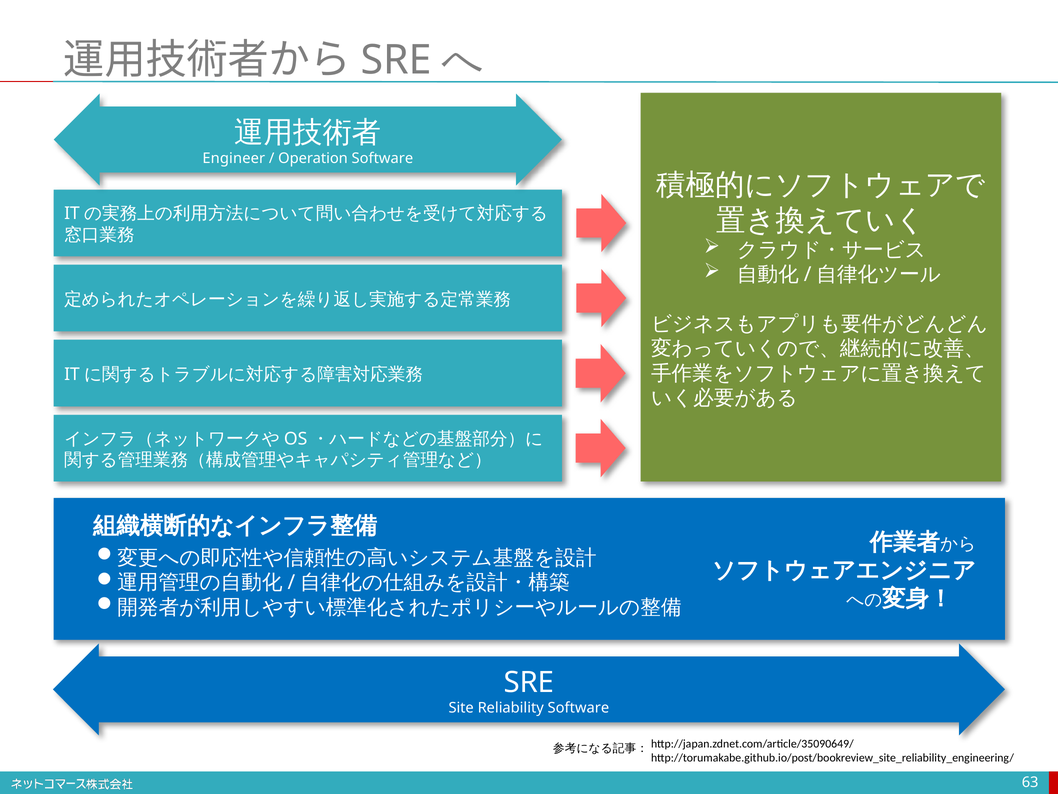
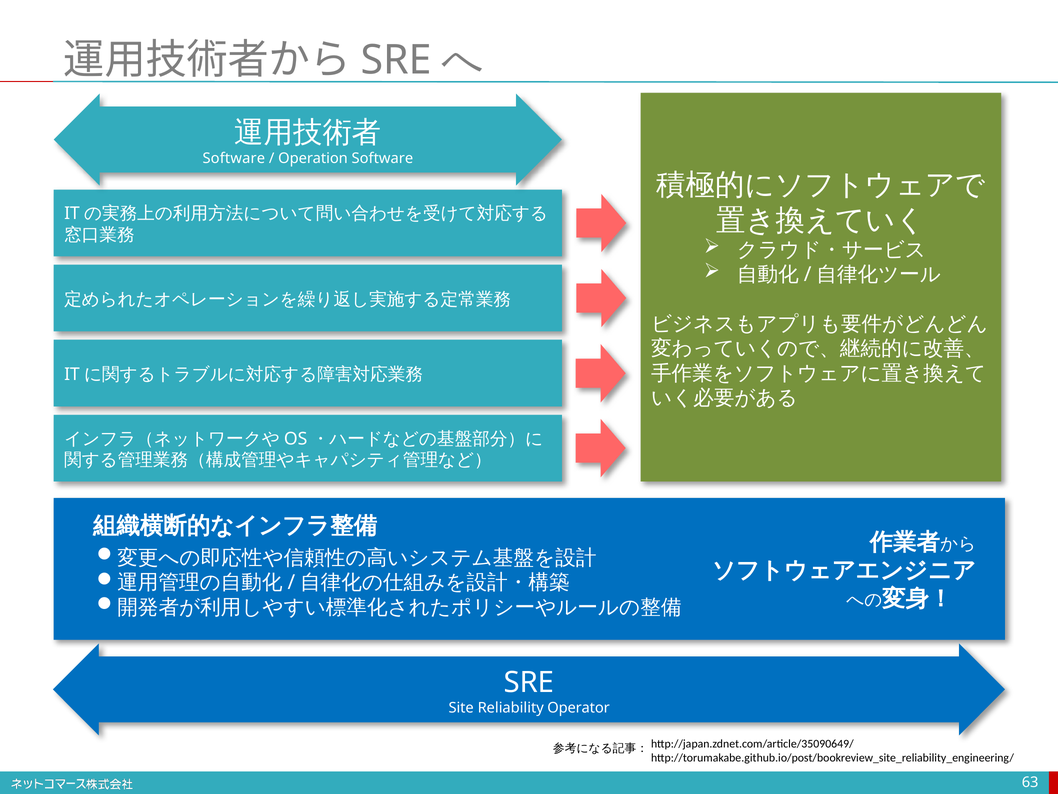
Engineer at (234, 158): Engineer -> Software
Reliability Software: Software -> Operator
